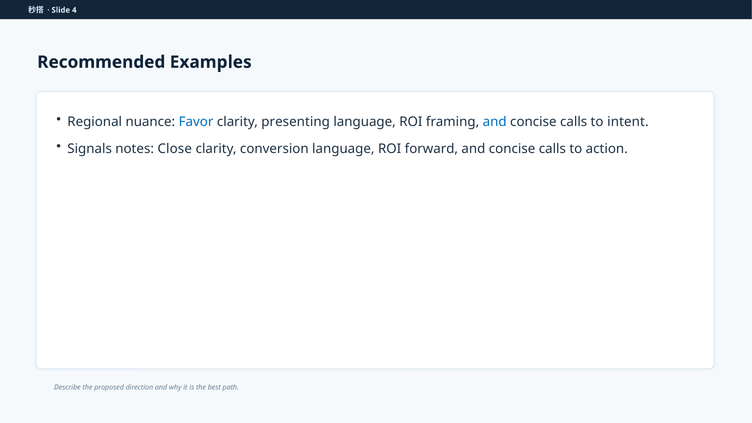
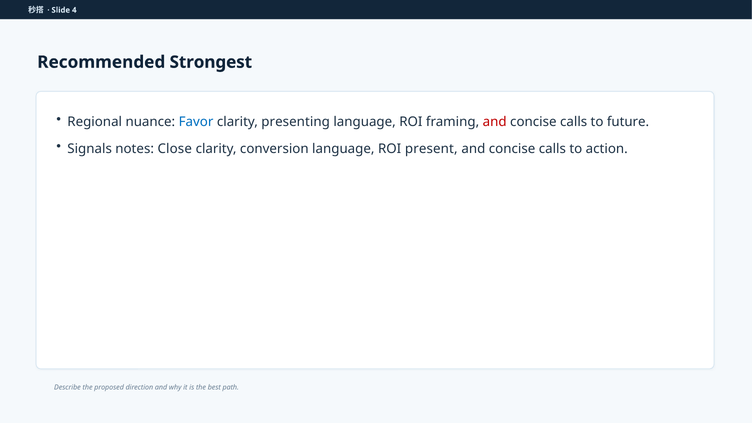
Examples: Examples -> Strongest
and at (495, 122) colour: blue -> red
intent: intent -> future
forward: forward -> present
